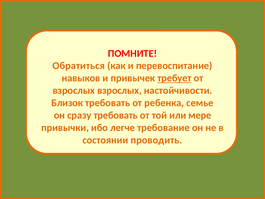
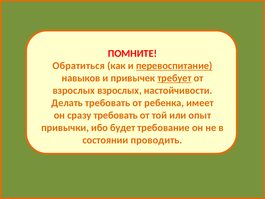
перевоспитание underline: none -> present
Близок: Близок -> Делать
семье: семье -> имеет
мере: мере -> опыт
легче: легче -> будет
